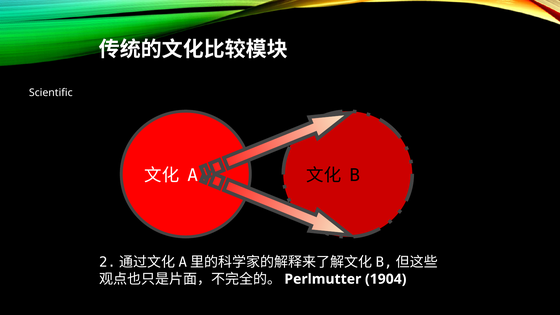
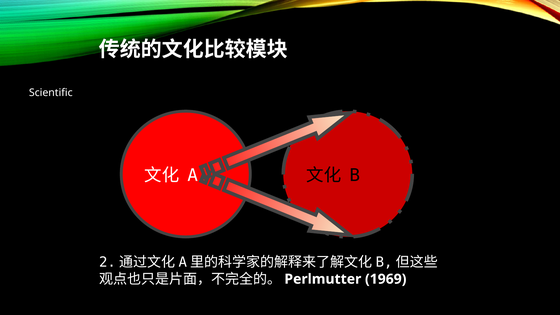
1904: 1904 -> 1969
